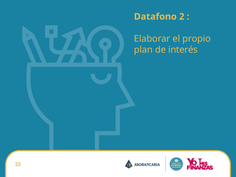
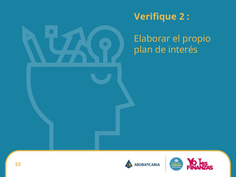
Datafono: Datafono -> Verifique
